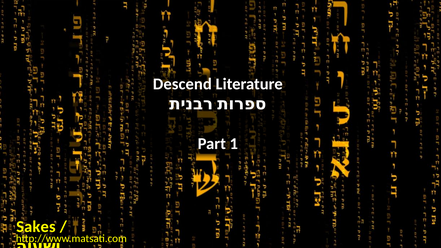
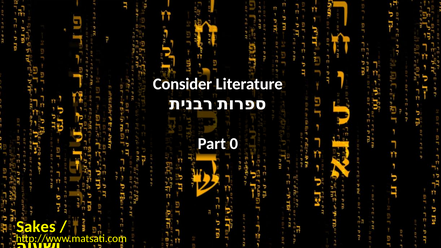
Descend: Descend -> Consider
1: 1 -> 0
